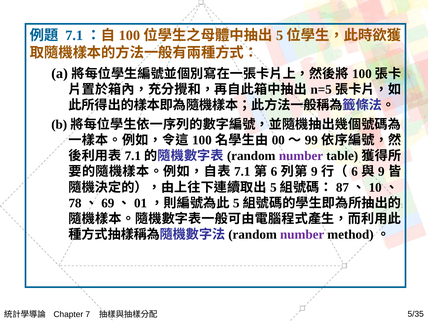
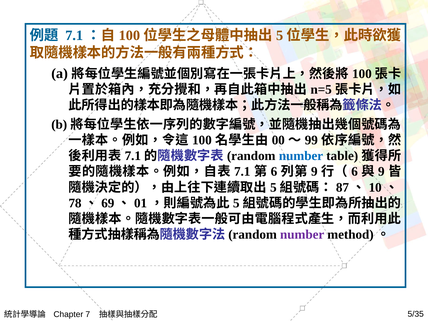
number at (301, 156) colour: purple -> blue
